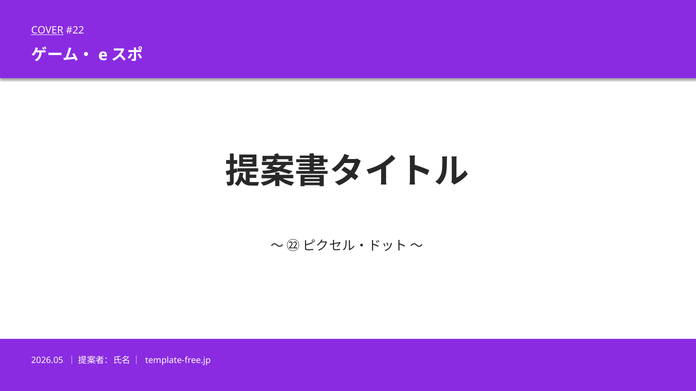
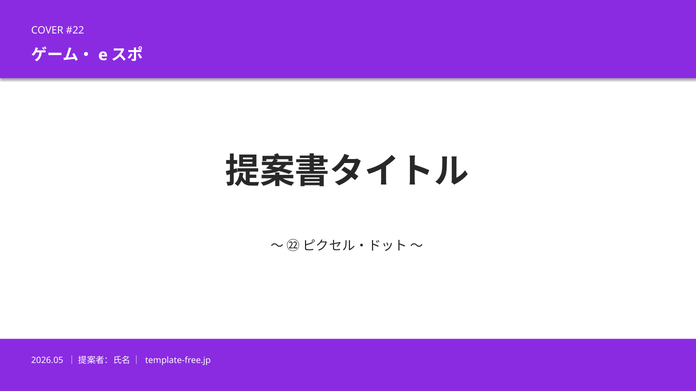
COVER underline: present -> none
